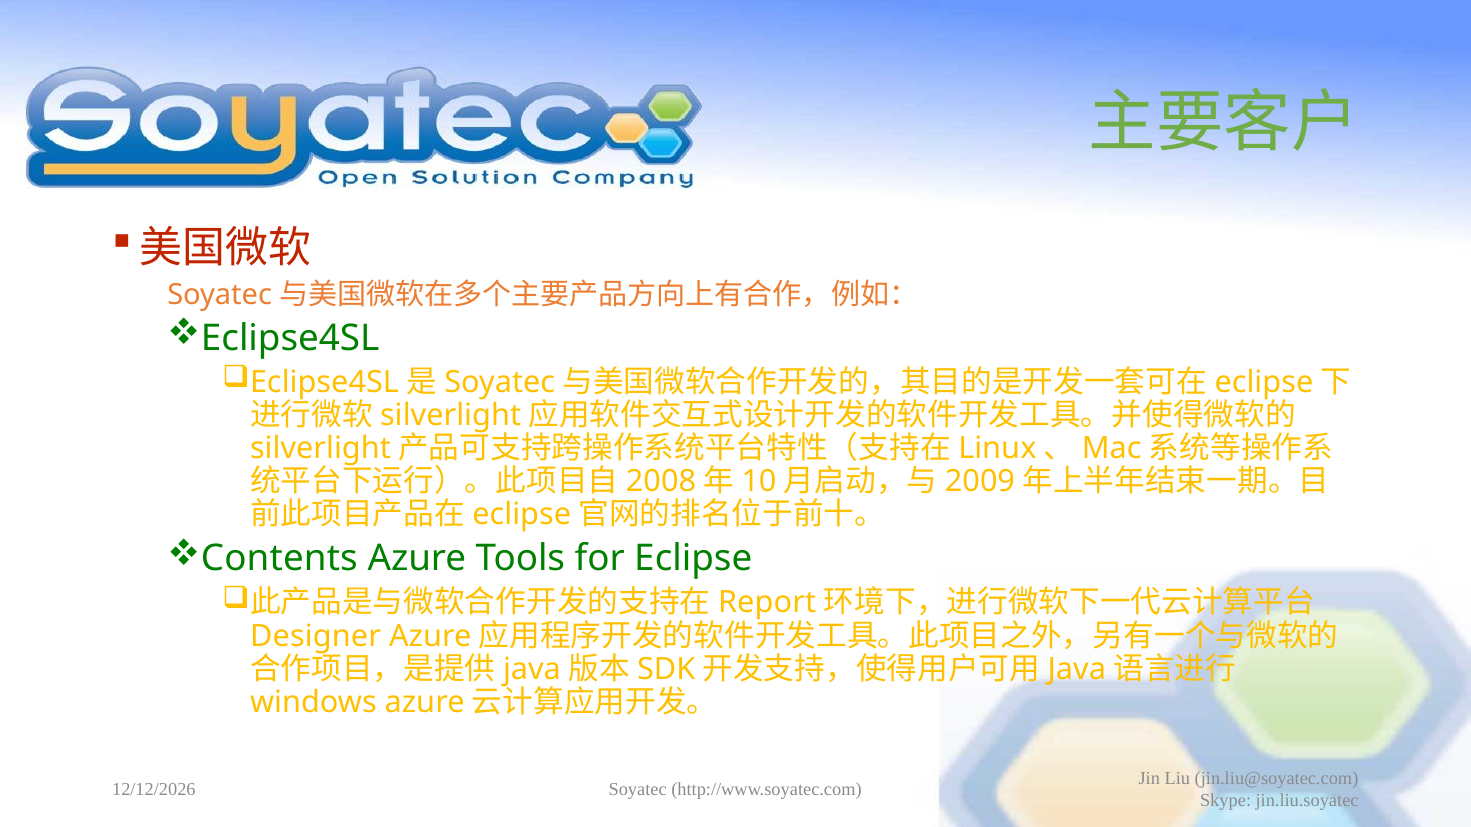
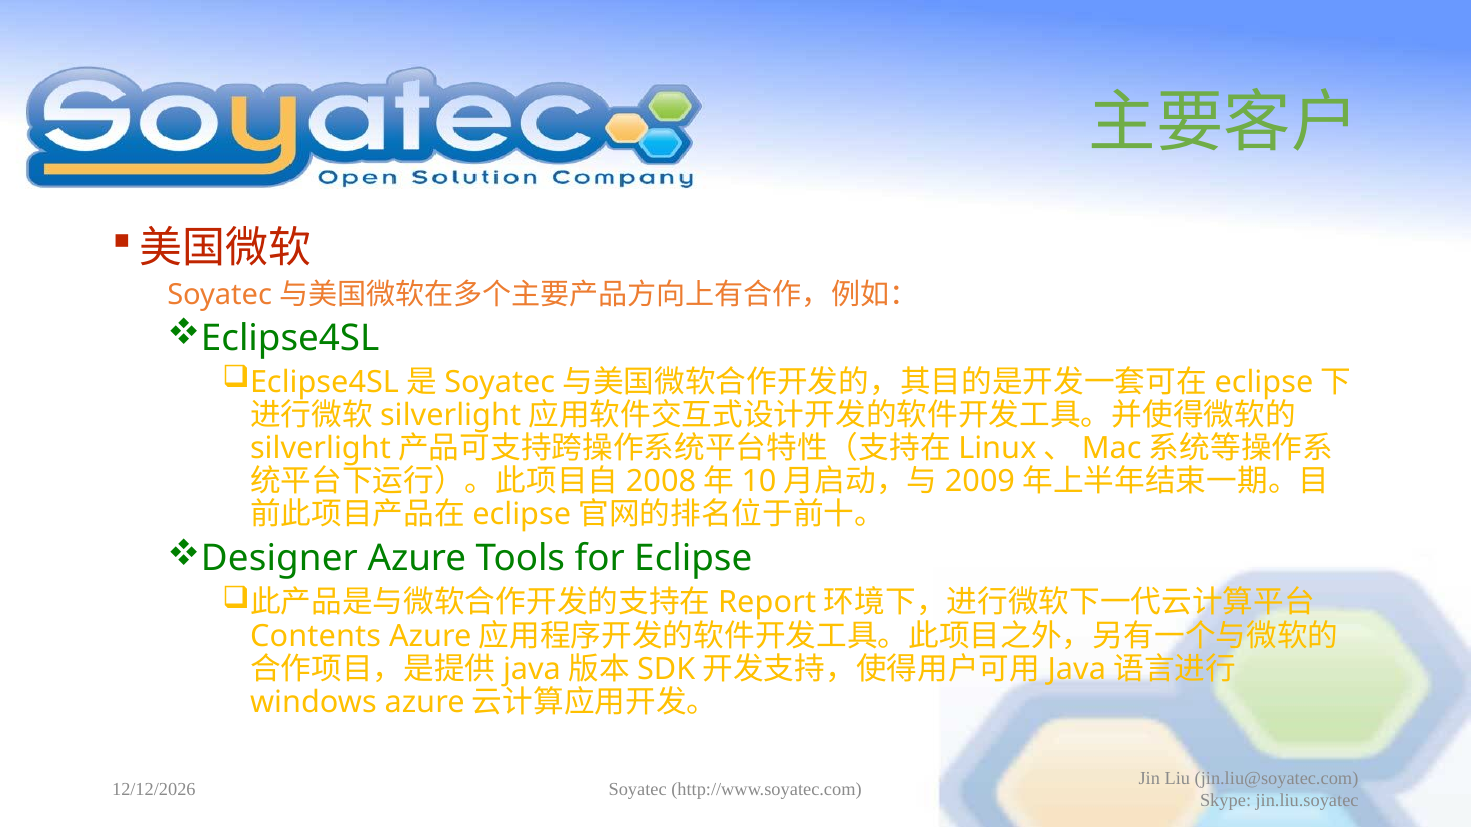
Contents: Contents -> Designer
Designer: Designer -> Contents
